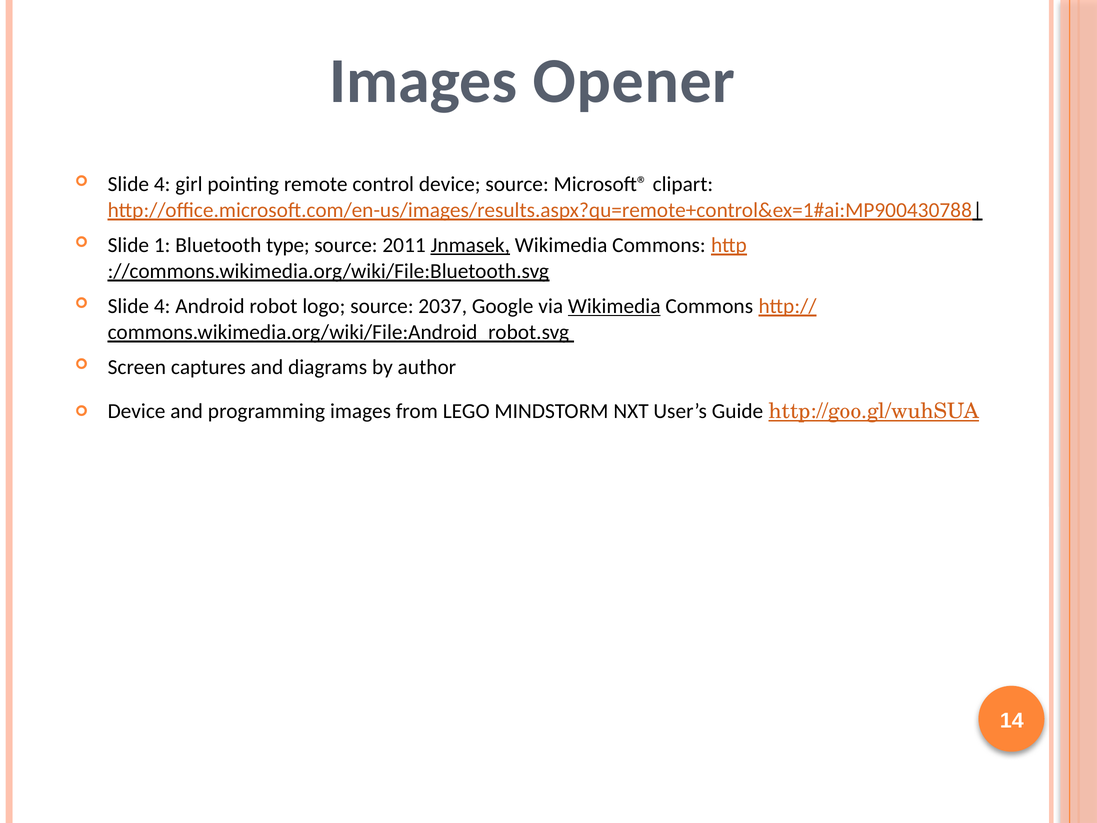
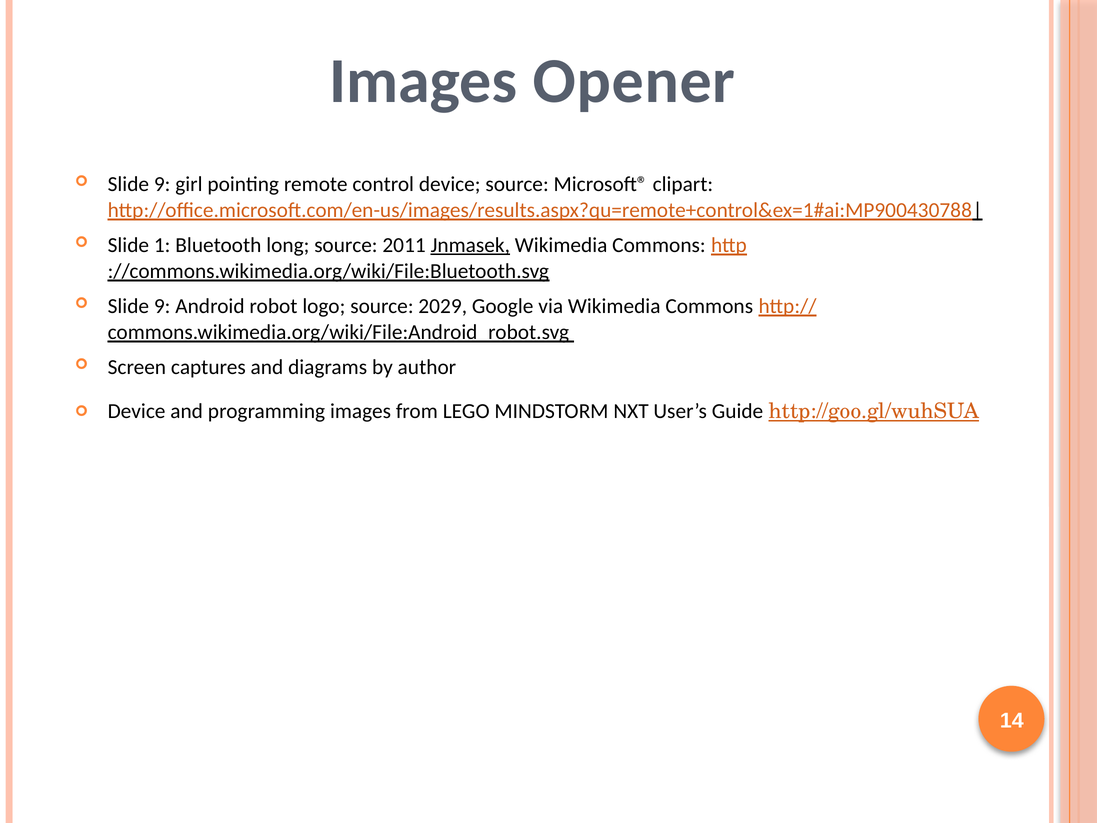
4 at (162, 184): 4 -> 9
type: type -> long
4 at (162, 306): 4 -> 9
2037: 2037 -> 2029
Wikimedia at (614, 306) underline: present -> none
